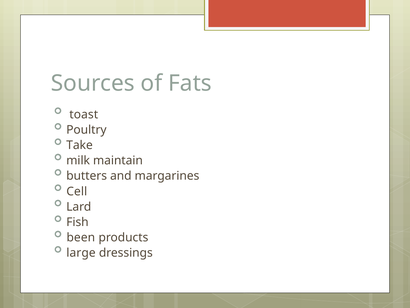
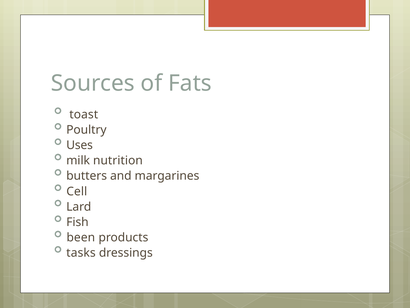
Take: Take -> Uses
maintain: maintain -> nutrition
large: large -> tasks
